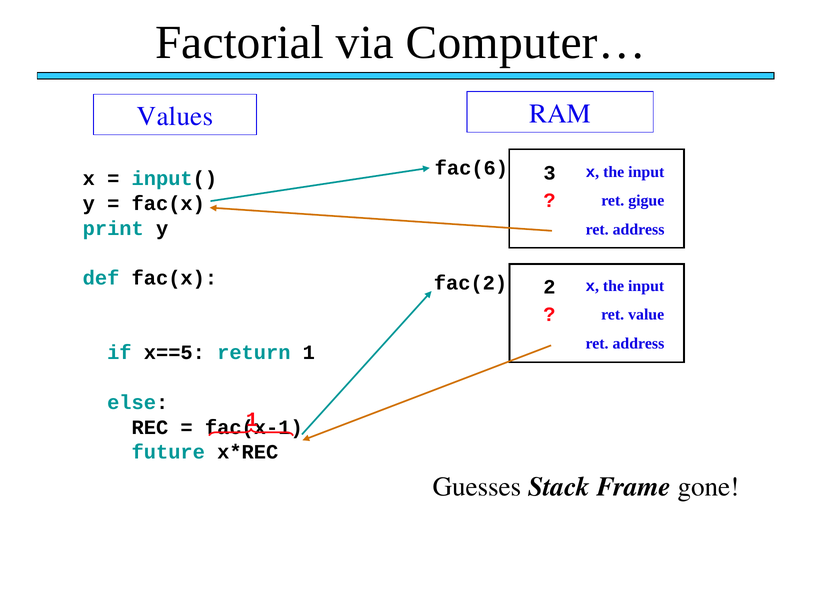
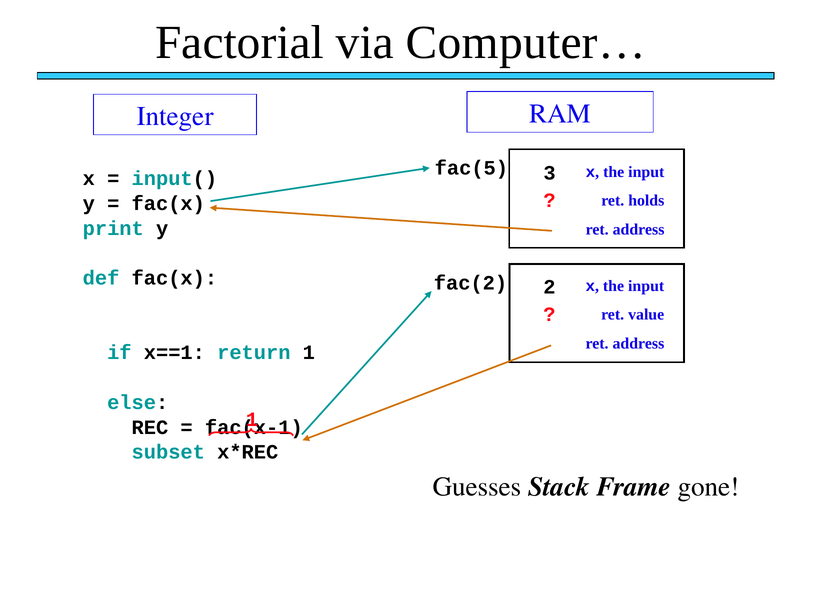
Values: Values -> Integer
fac(6: fac(6 -> fac(5
gigue: gigue -> holds
x==5: x==5 -> x==1
future: future -> subset
